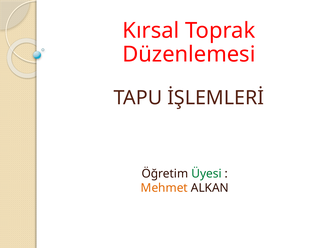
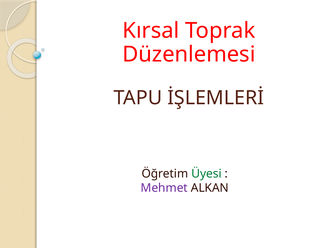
Mehmet colour: orange -> purple
